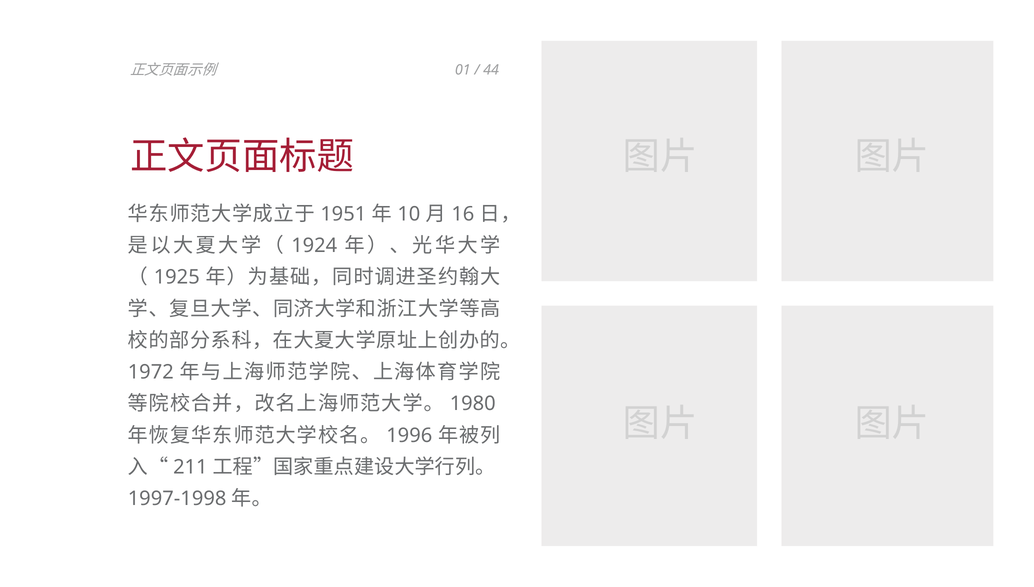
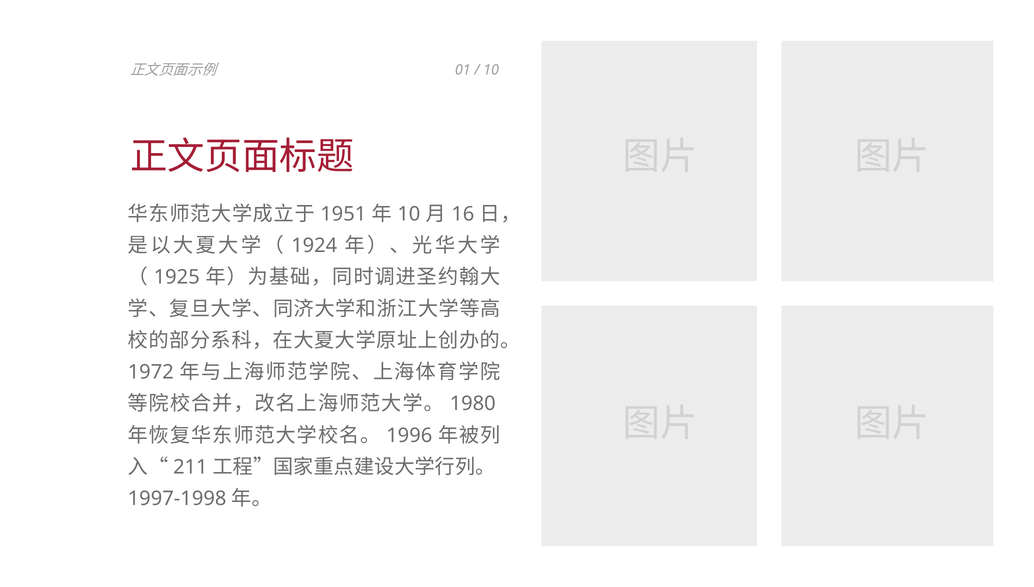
44 at (491, 70): 44 -> 10
